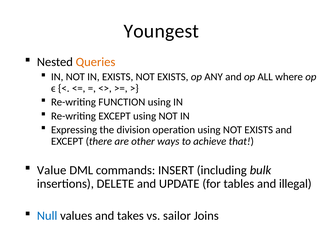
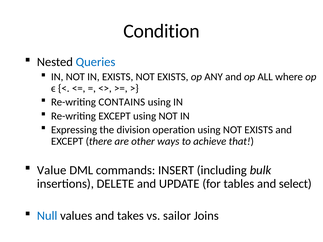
Youngest: Youngest -> Condition
Queries colour: orange -> blue
FUNCTION: FUNCTION -> CONTAINS
illegal: illegal -> select
